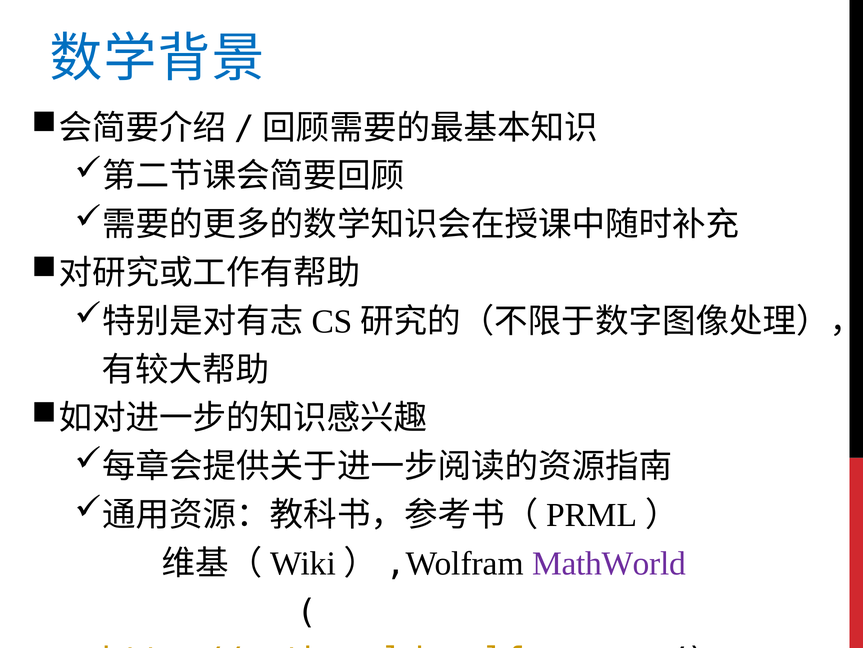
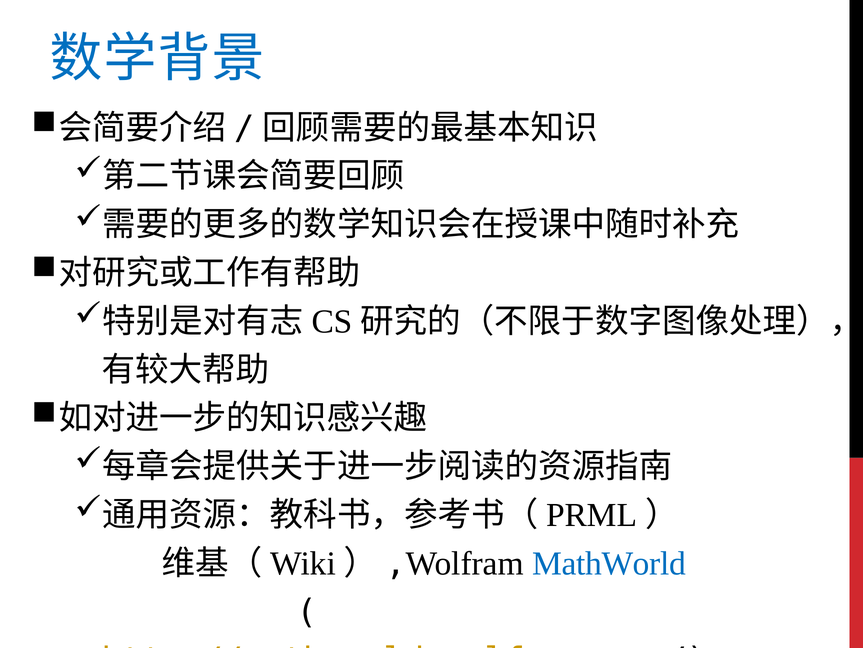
MathWorld colour: purple -> blue
